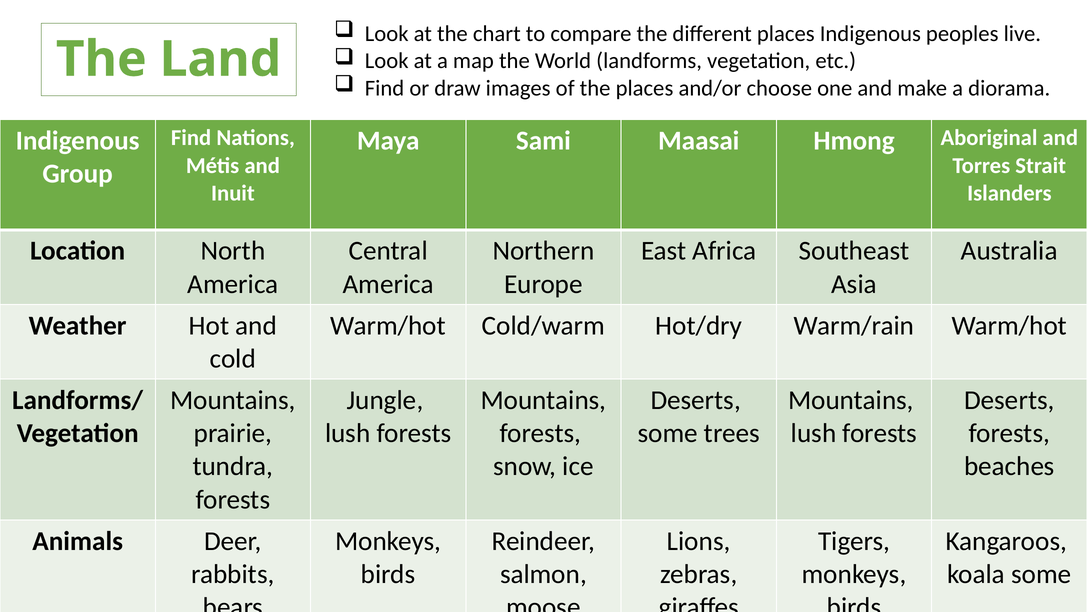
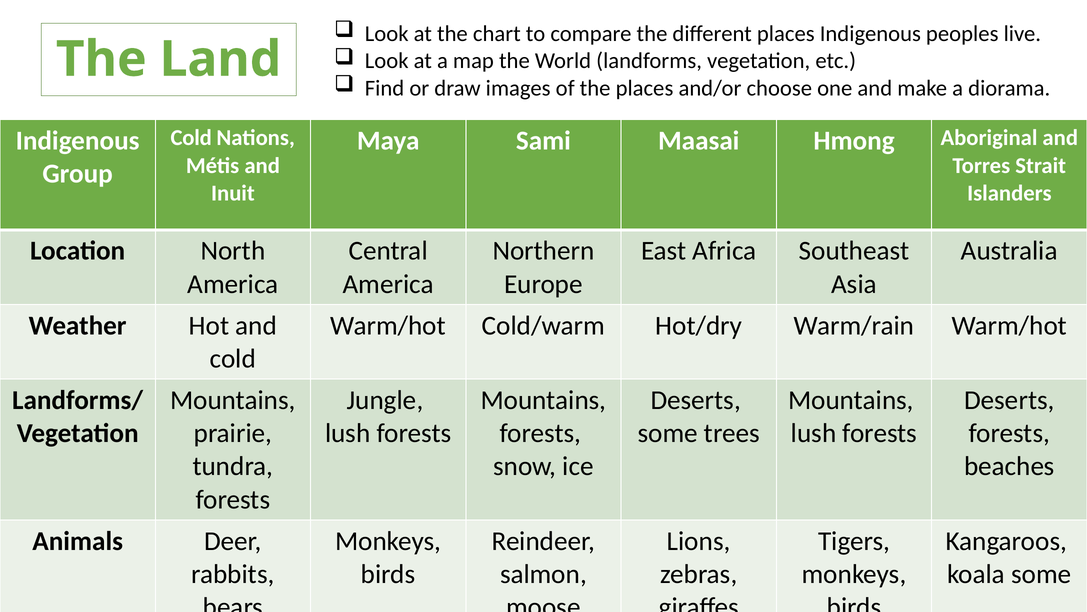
Find at (191, 138): Find -> Cold
